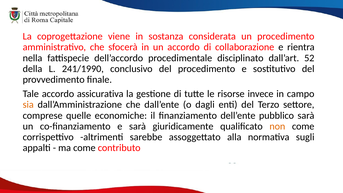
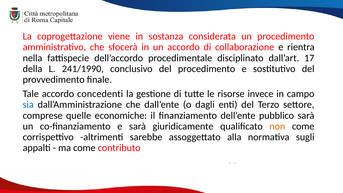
52: 52 -> 17
assicurativa: assicurativa -> concedenti
sia colour: orange -> blue
